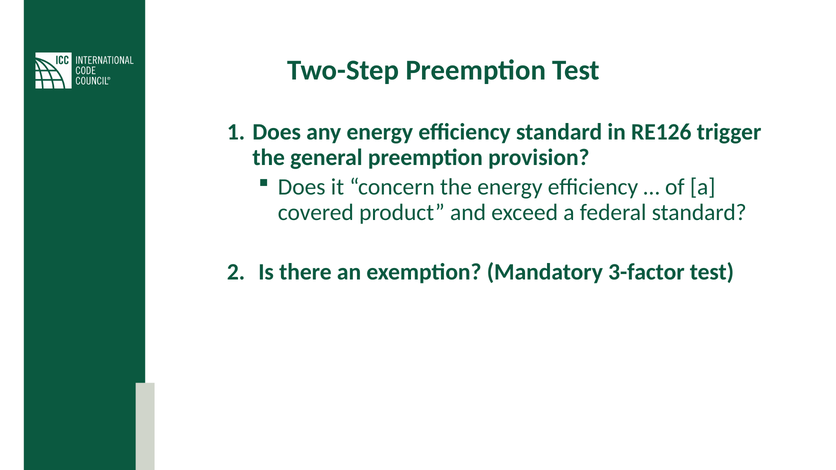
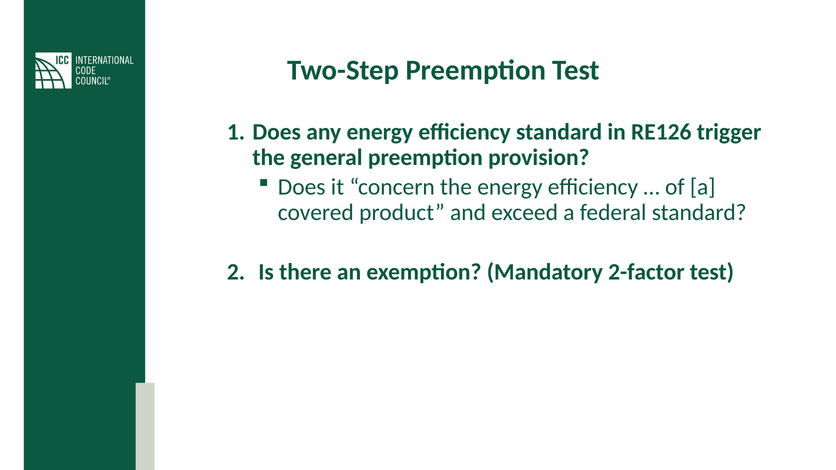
3-factor: 3-factor -> 2-factor
